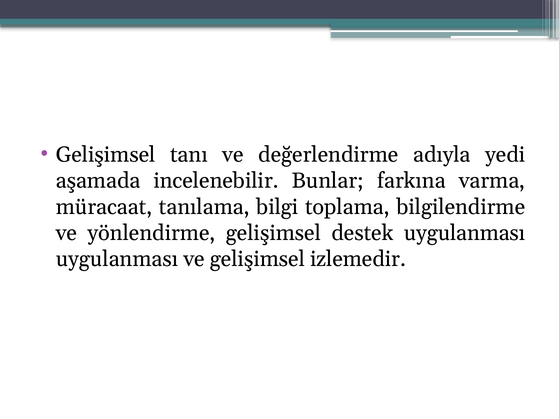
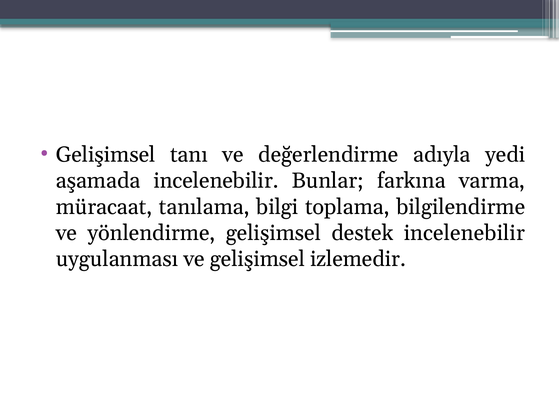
destek uygulanması: uygulanması -> incelenebilir
